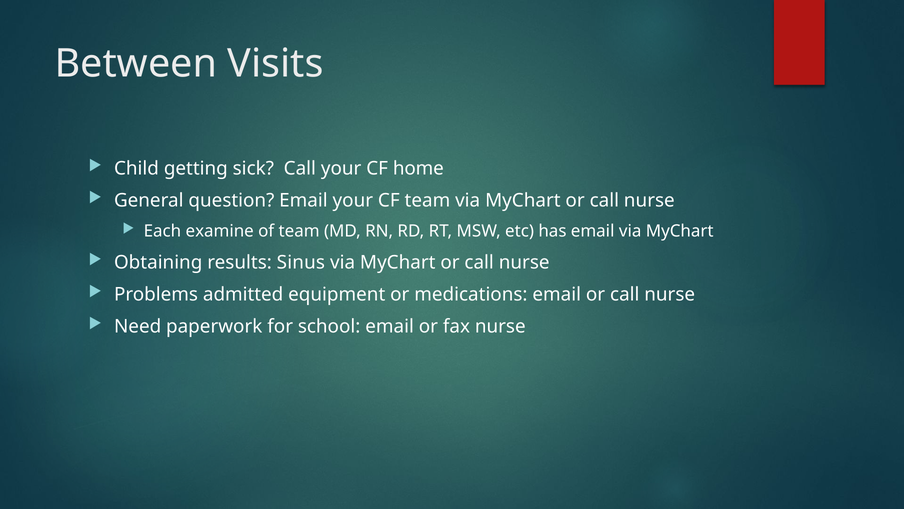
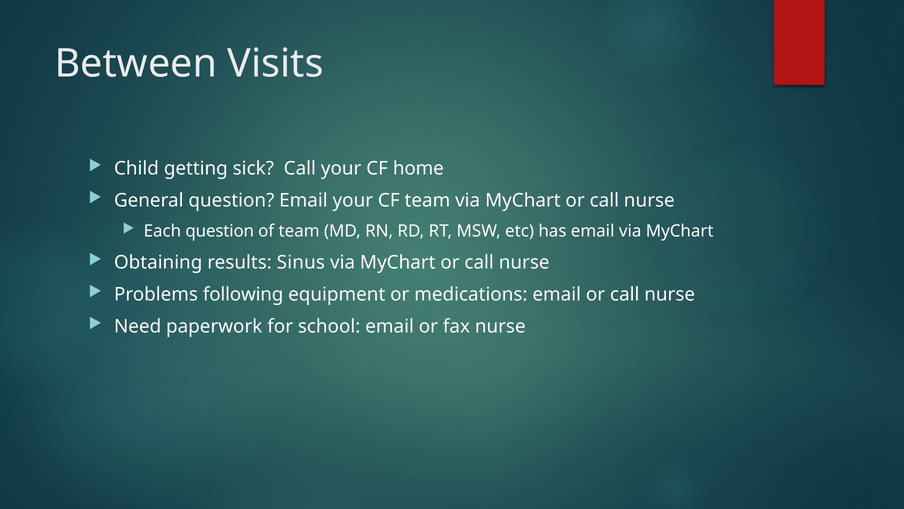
Each examine: examine -> question
admitted: admitted -> following
